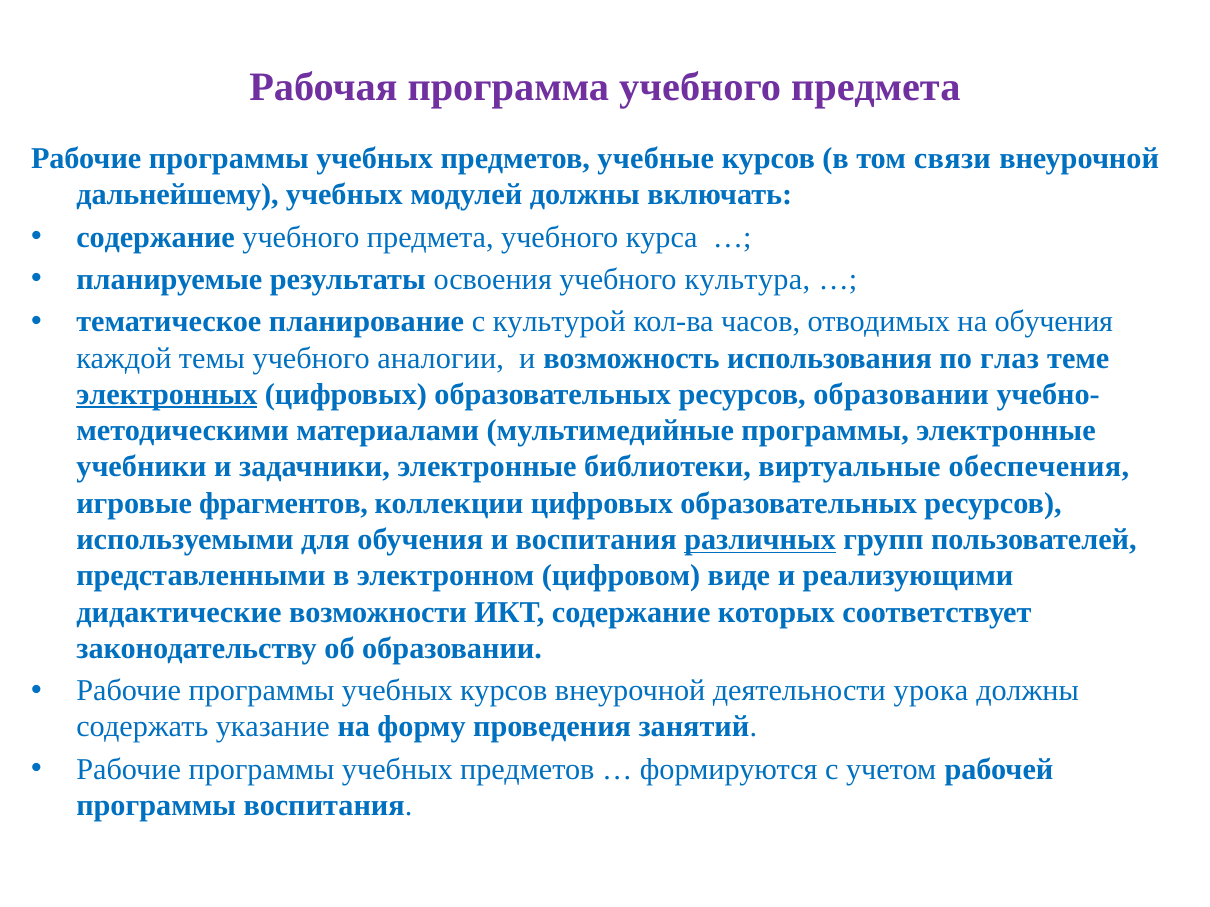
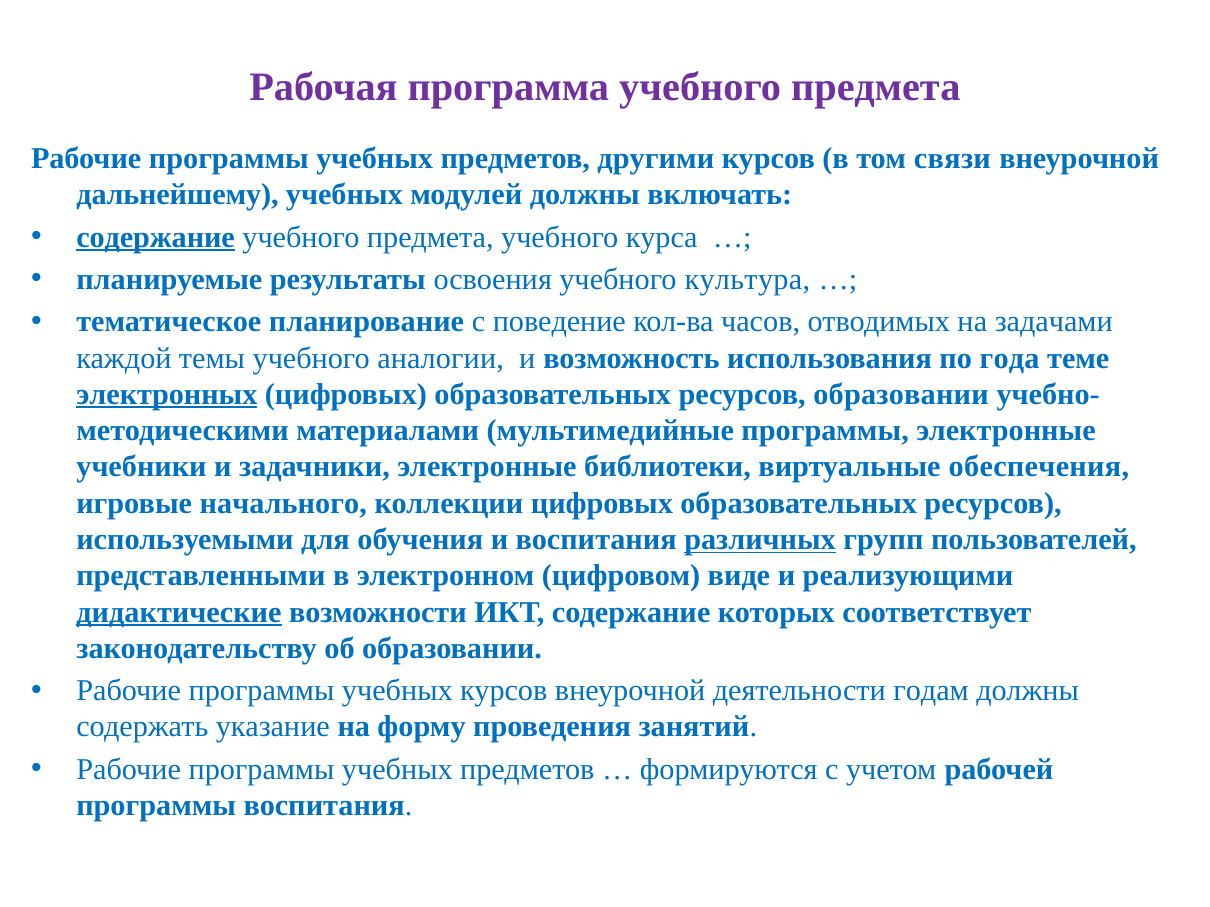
учебные: учебные -> другими
содержание at (156, 237) underline: none -> present
культурой: культурой -> поведение
на обучения: обучения -> задачами
глаз: глаз -> года
фрагментов: фрагментов -> начального
дидактические underline: none -> present
урока: урока -> годам
